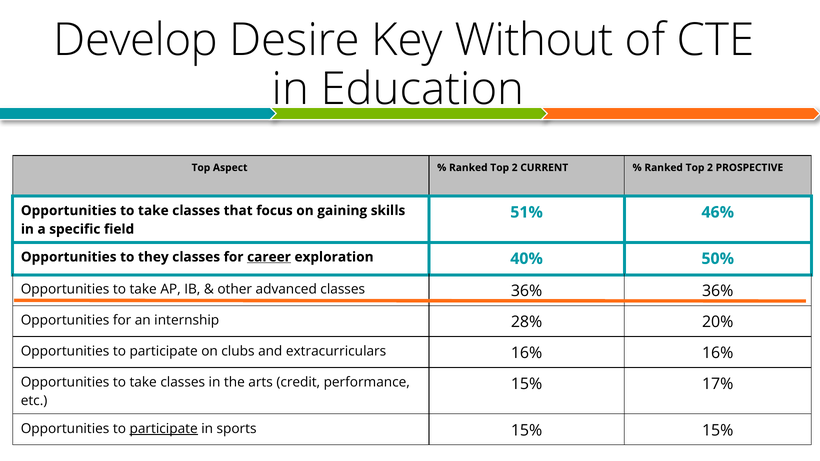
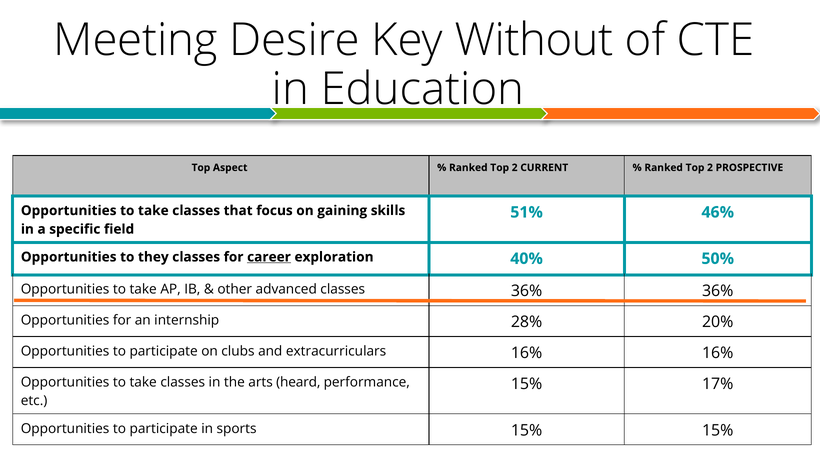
Develop: Develop -> Meeting
credit: credit -> heard
participate at (164, 429) underline: present -> none
